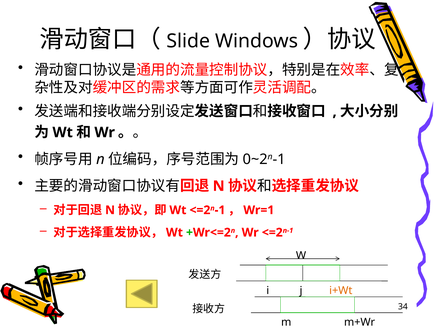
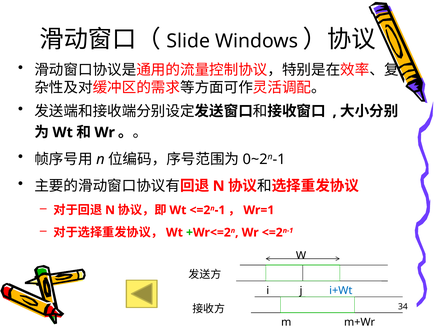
i+Wt colour: orange -> blue
